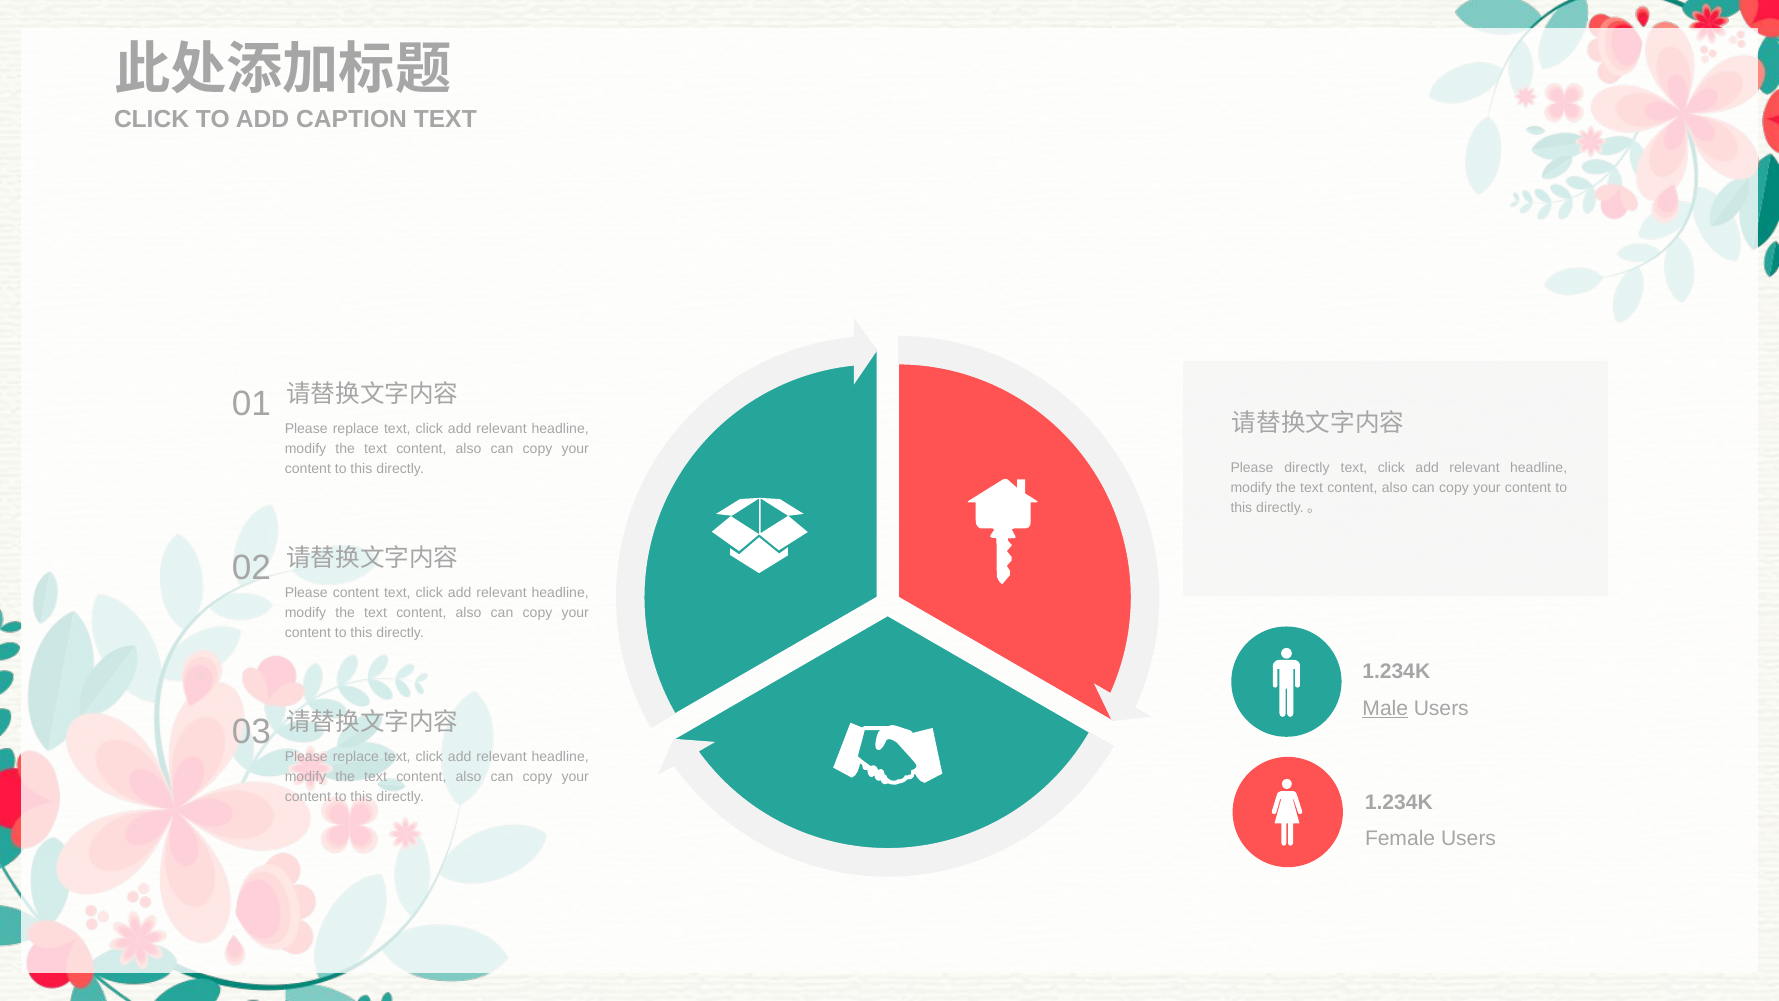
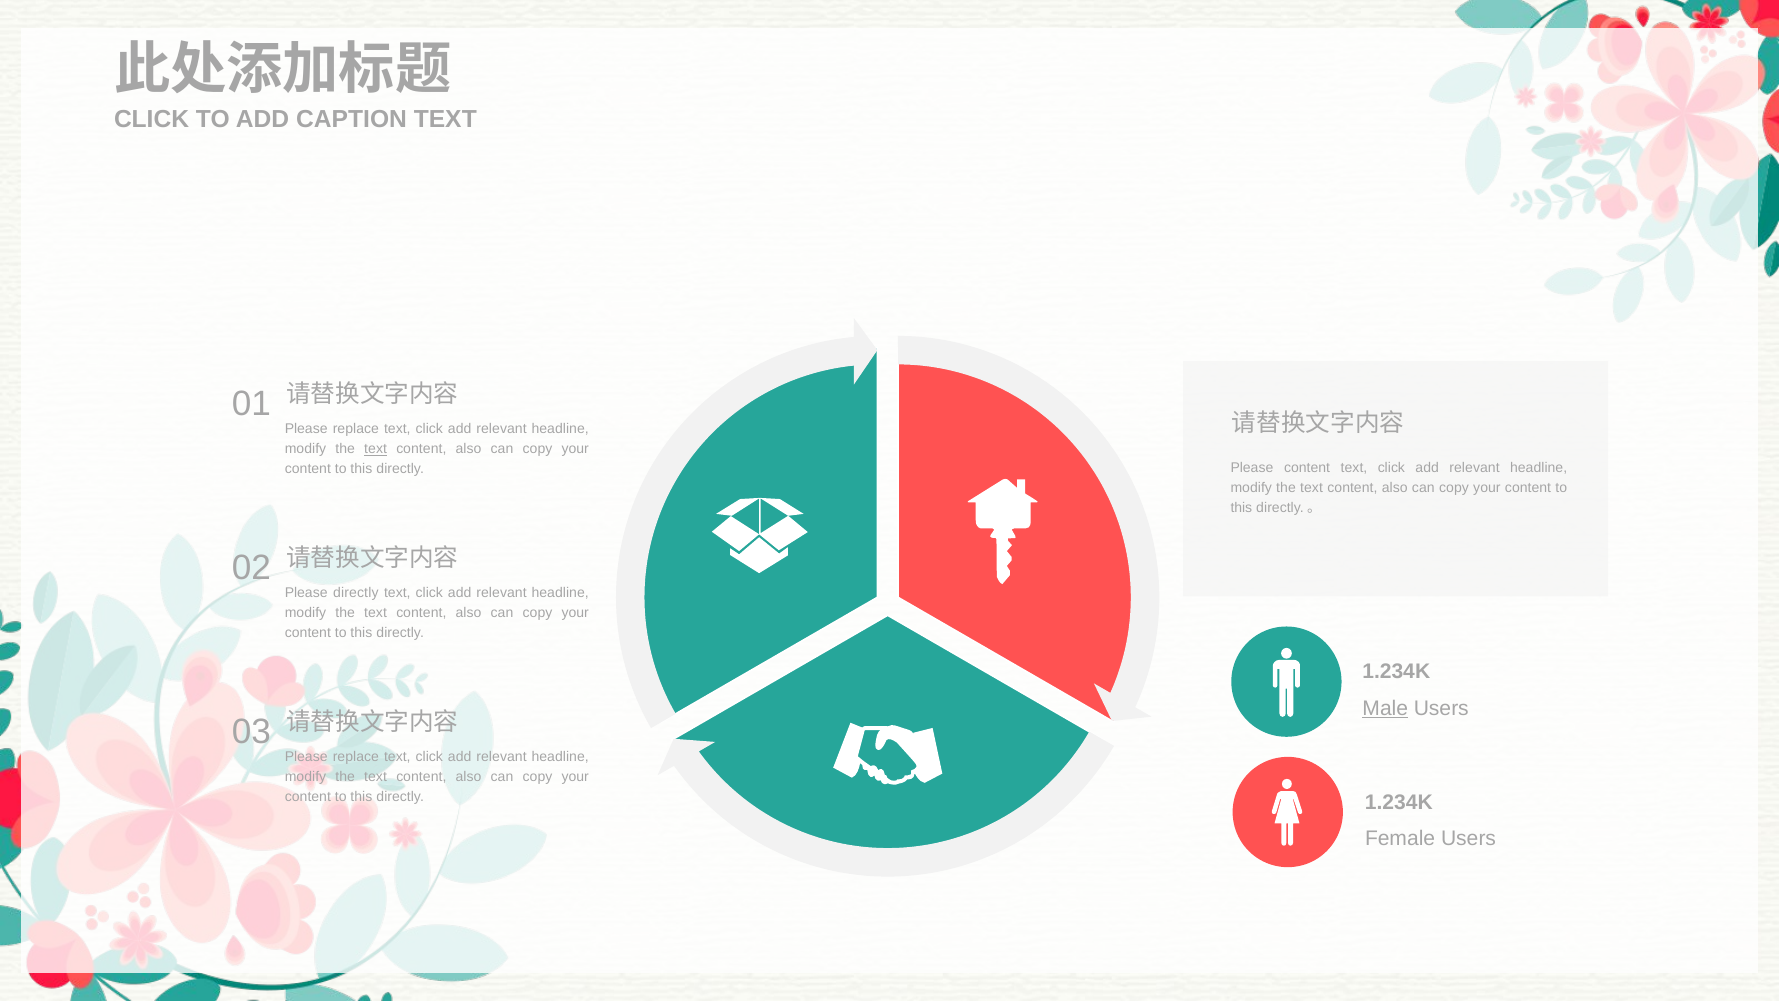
text at (376, 449) underline: none -> present
Please directly: directly -> content
Please content: content -> directly
